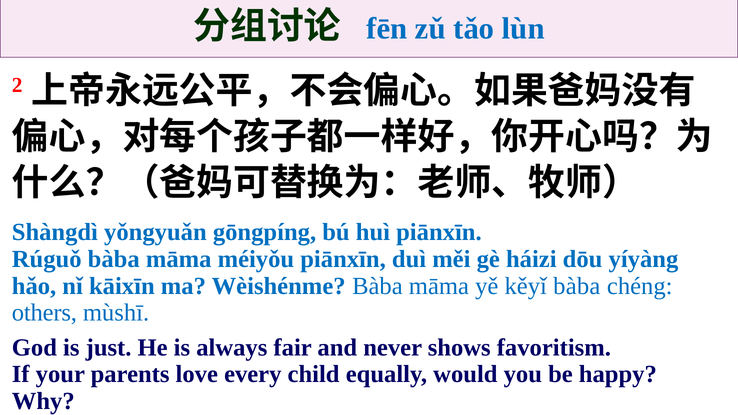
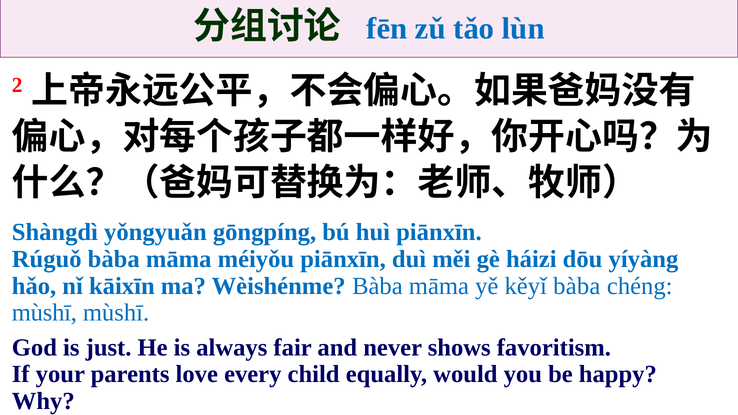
others at (44, 313): others -> mùshī
